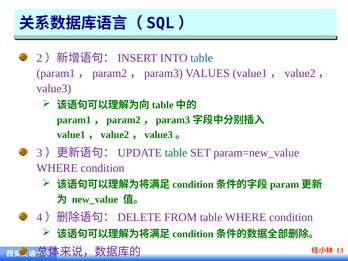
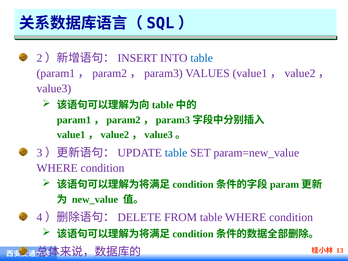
table at (176, 153) colour: green -> blue
